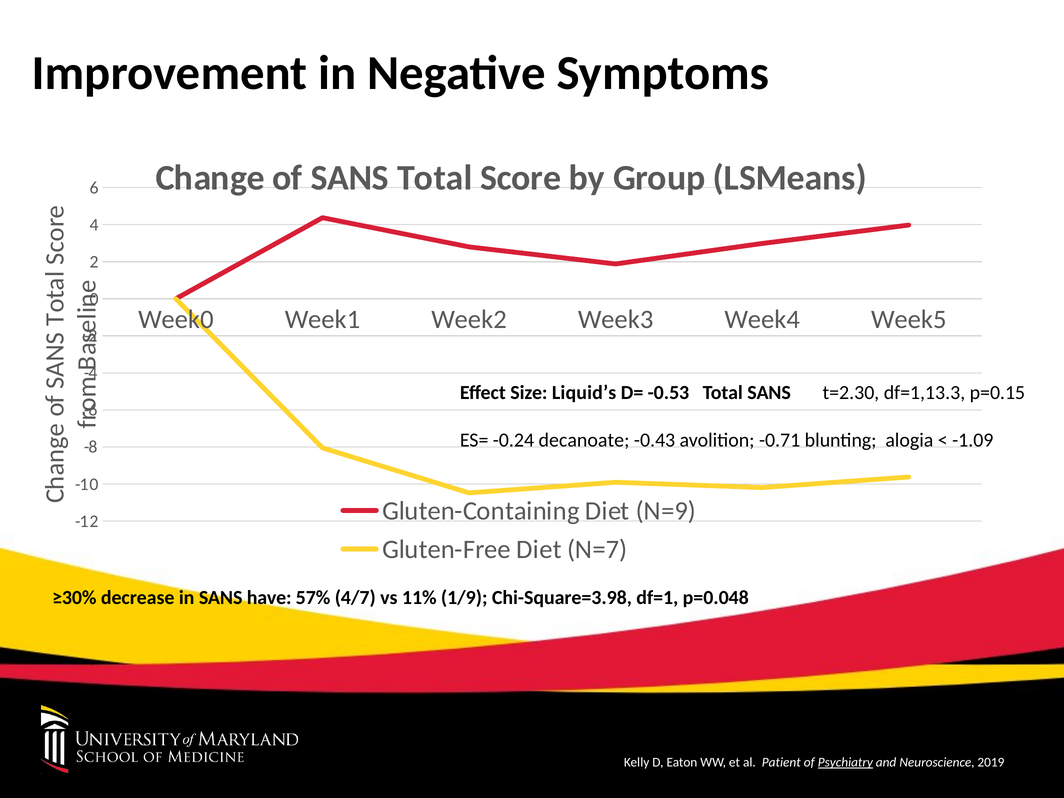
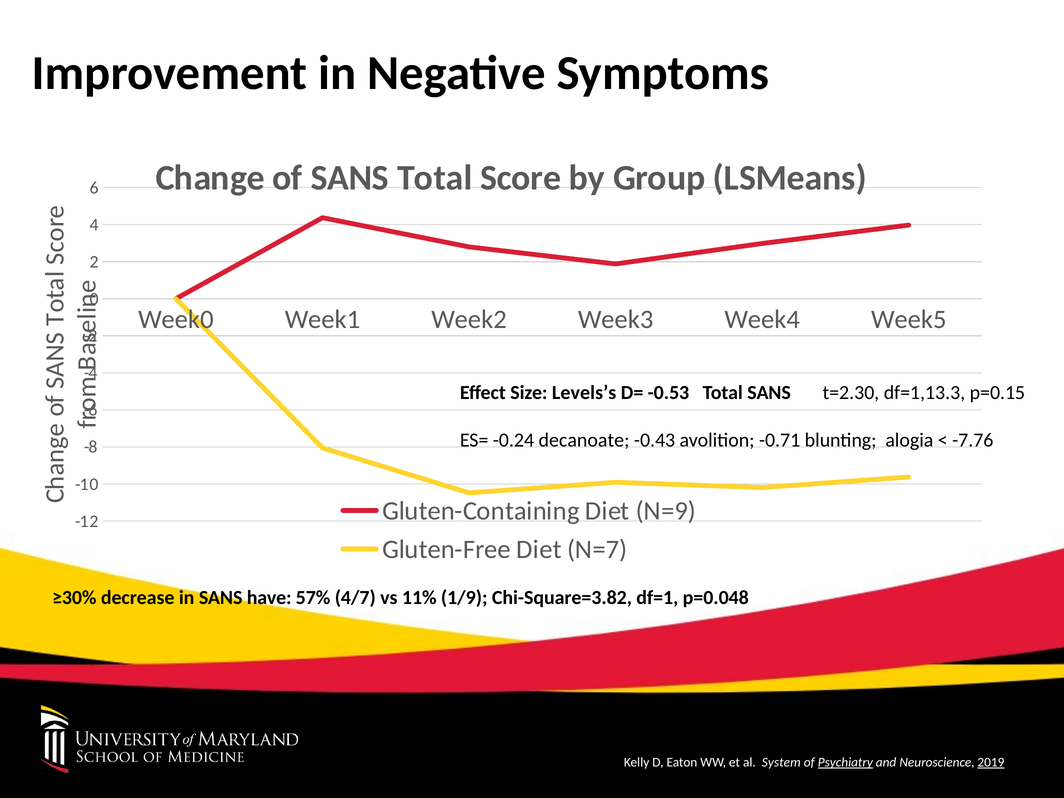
Liquid’s: Liquid’s -> Levels’s
-1.09: -1.09 -> -7.76
Chi-Square=3.98: Chi-Square=3.98 -> Chi-Square=3.82
Patient: Patient -> System
2019 underline: none -> present
